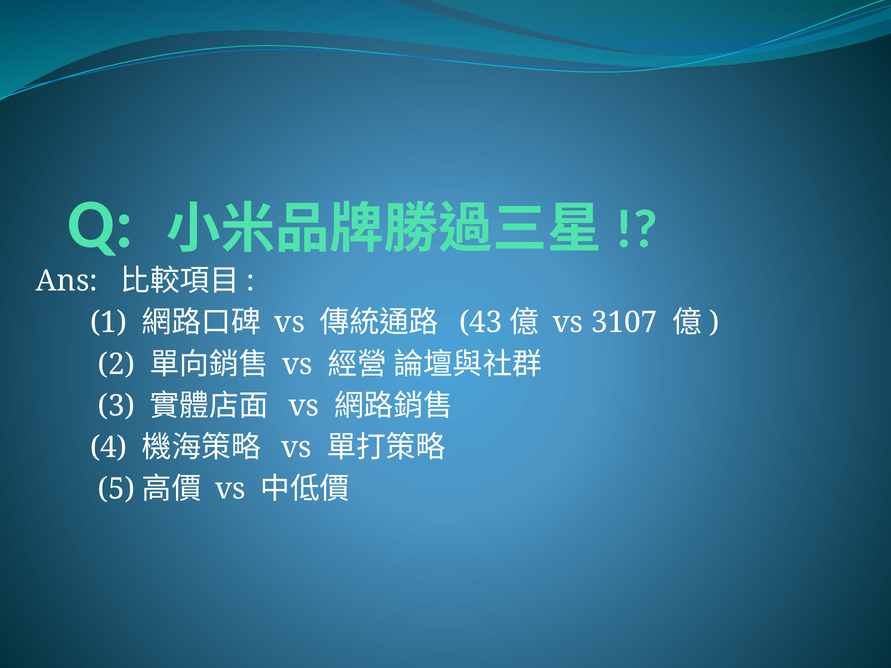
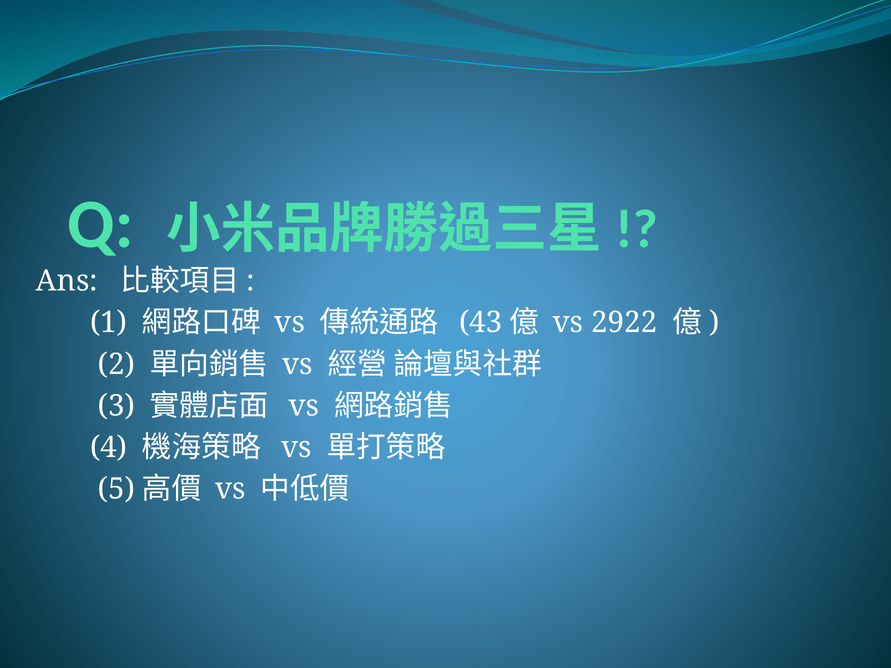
3107: 3107 -> 2922
